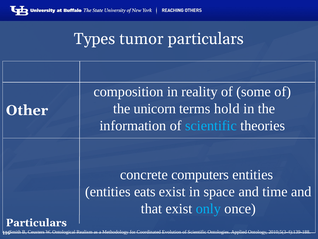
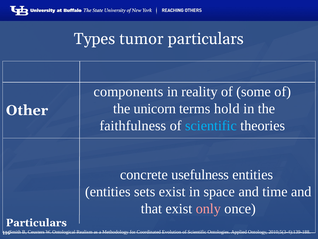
composition: composition -> components
information: information -> faithfulness
computers: computers -> usefulness
eats: eats -> sets
only colour: light blue -> pink
